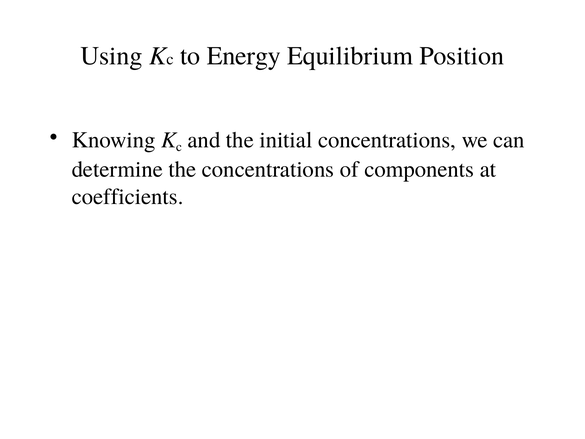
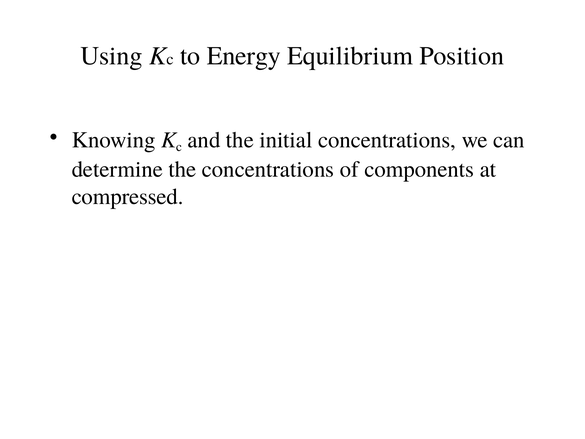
coefficients: coefficients -> compressed
